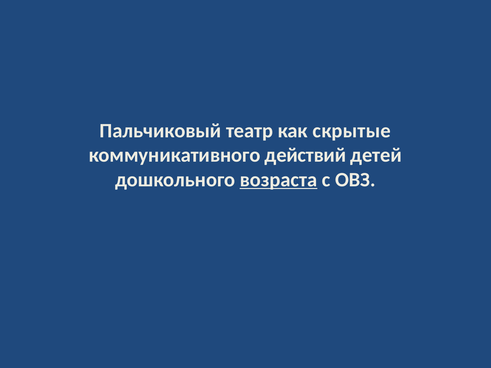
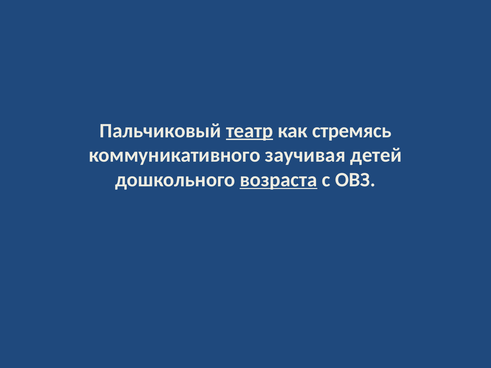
театр underline: none -> present
скрытые: скрытые -> стремясь
действий: действий -> заучивая
